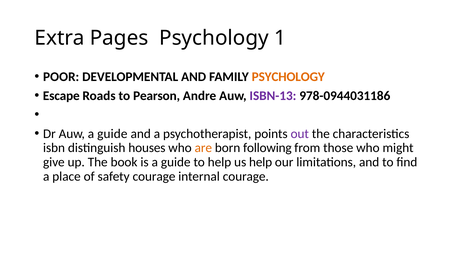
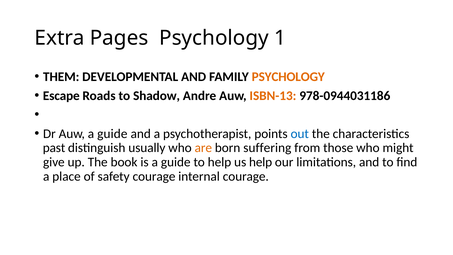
POOR: POOR -> THEM
Pearson: Pearson -> Shadow
ISBN-13 colour: purple -> orange
out colour: purple -> blue
isbn: isbn -> past
houses: houses -> usually
following: following -> suffering
